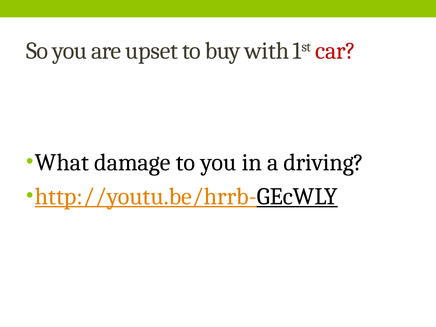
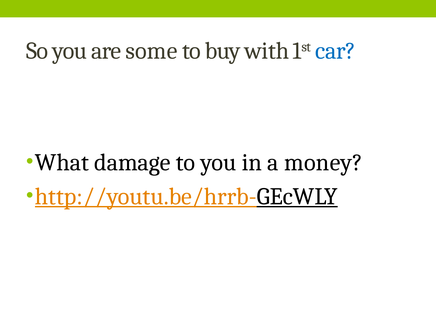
upset: upset -> some
car colour: red -> blue
driving: driving -> money
